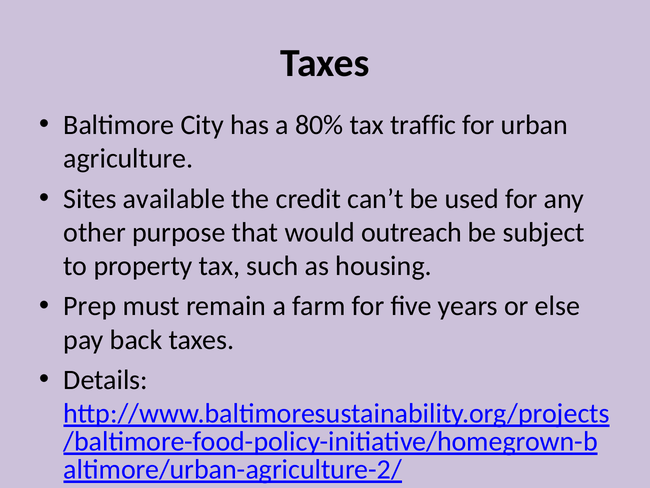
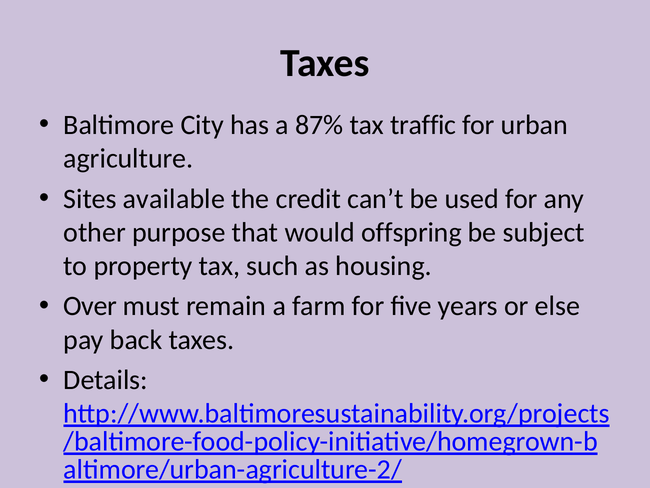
80%: 80% -> 87%
outreach: outreach -> offspring
Prep: Prep -> Over
